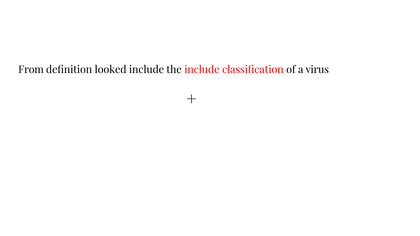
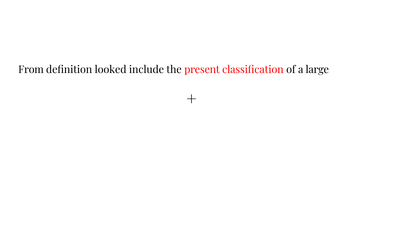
the include: include -> present
virus: virus -> large
